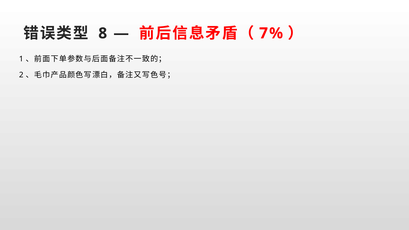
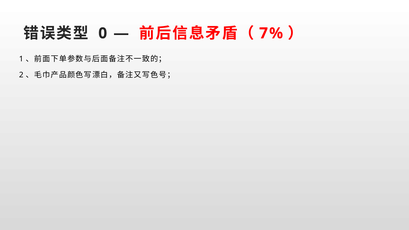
8: 8 -> 0
